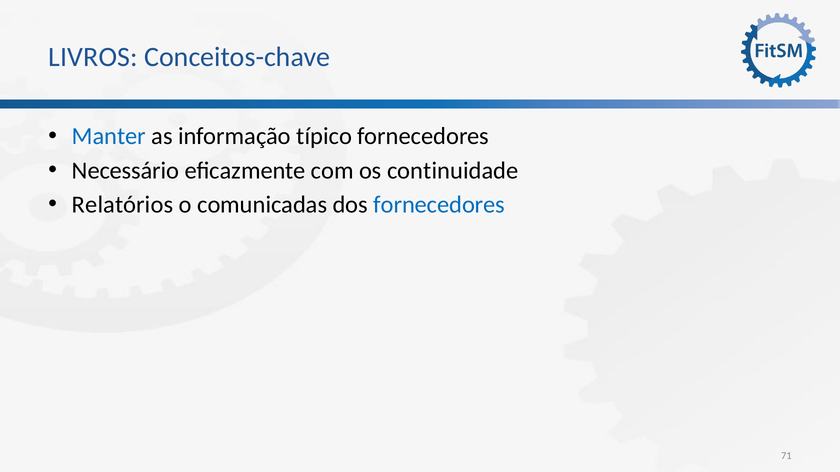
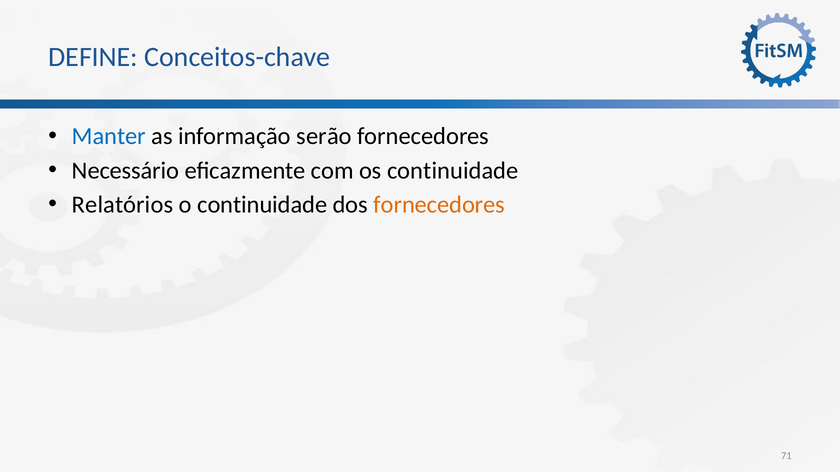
LIVROS: LIVROS -> DEFINE
típico: típico -> serão
o comunicadas: comunicadas -> continuidade
fornecedores at (439, 205) colour: blue -> orange
